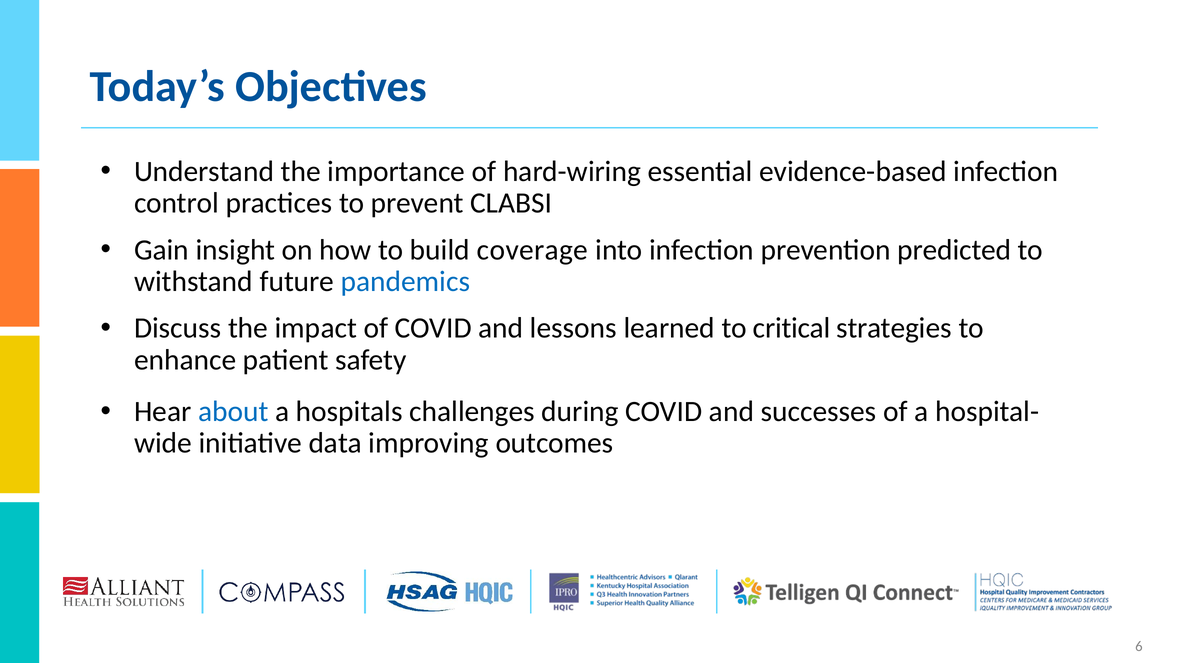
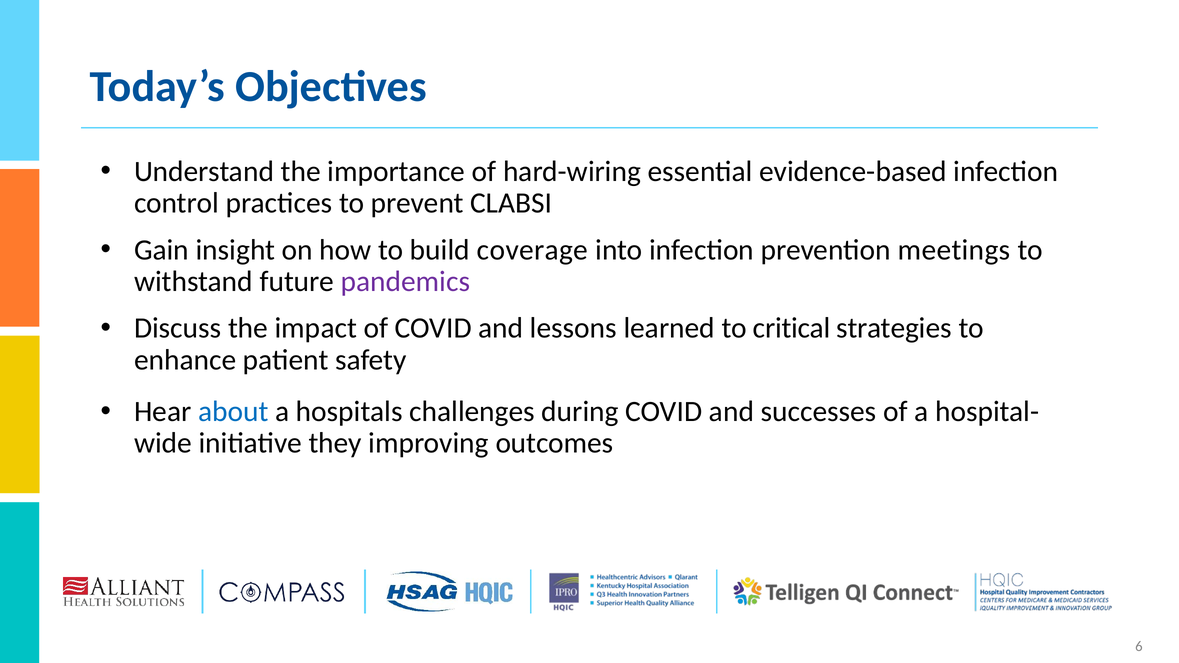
predicted: predicted -> meetings
pandemics colour: blue -> purple
data: data -> they
